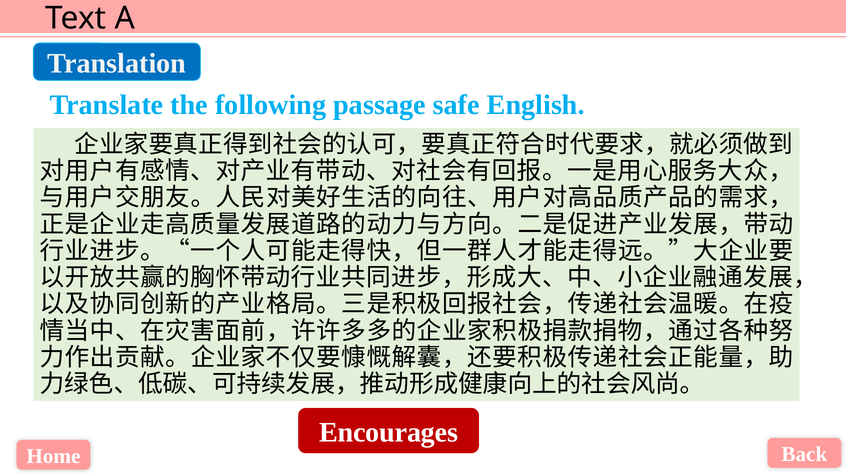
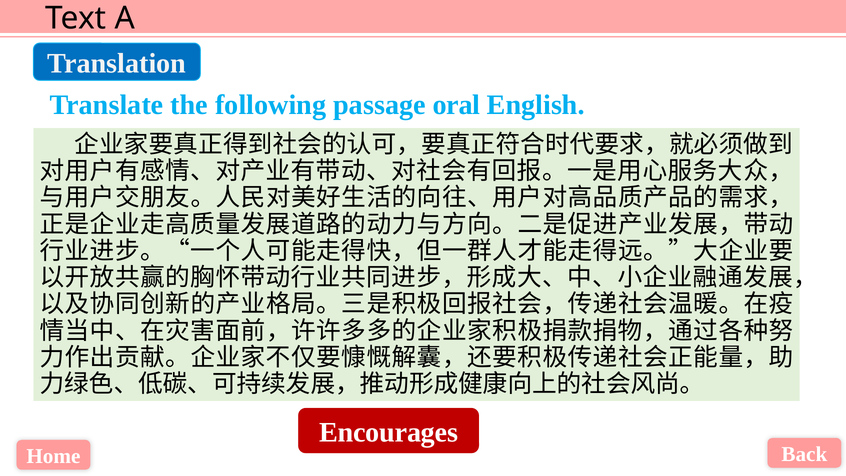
safe: safe -> oral
